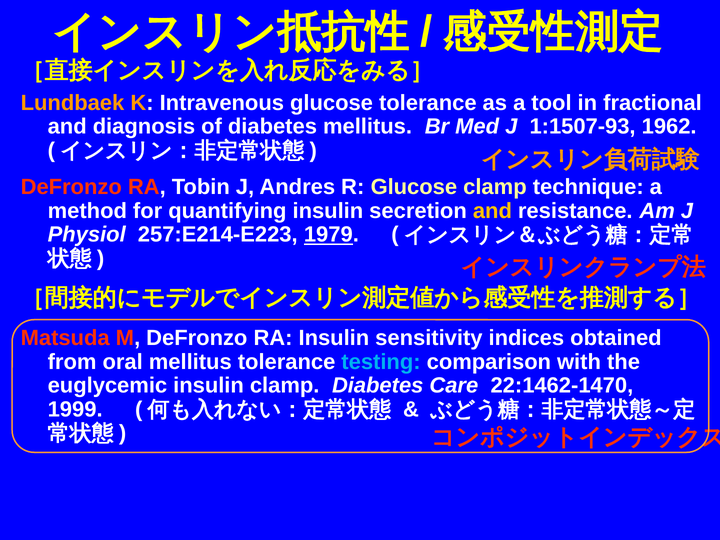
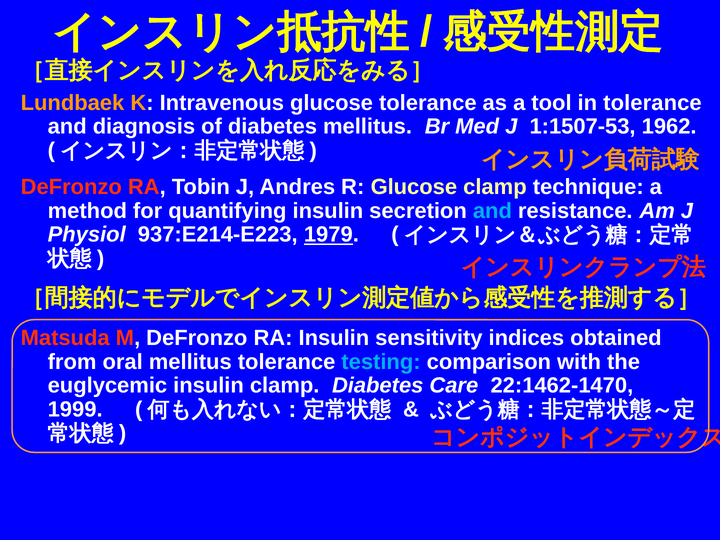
in fractional: fractional -> tolerance
1:1507-93: 1:1507-93 -> 1:1507-53
and at (492, 211) colour: yellow -> light blue
257:E214-E223: 257:E214-E223 -> 937:E214-E223
